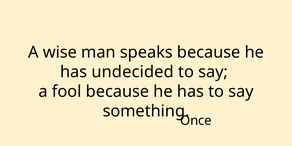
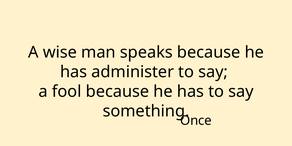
undecided: undecided -> administer
